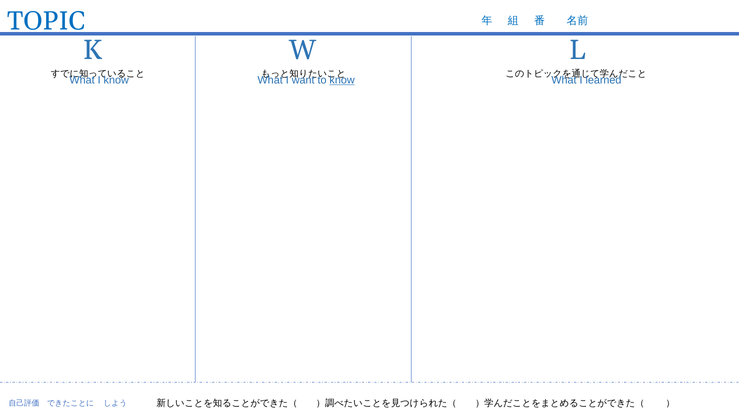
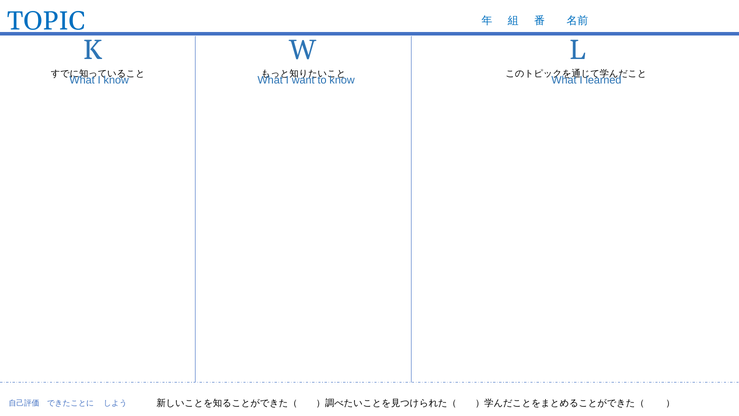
know at (342, 80) underline: present -> none
